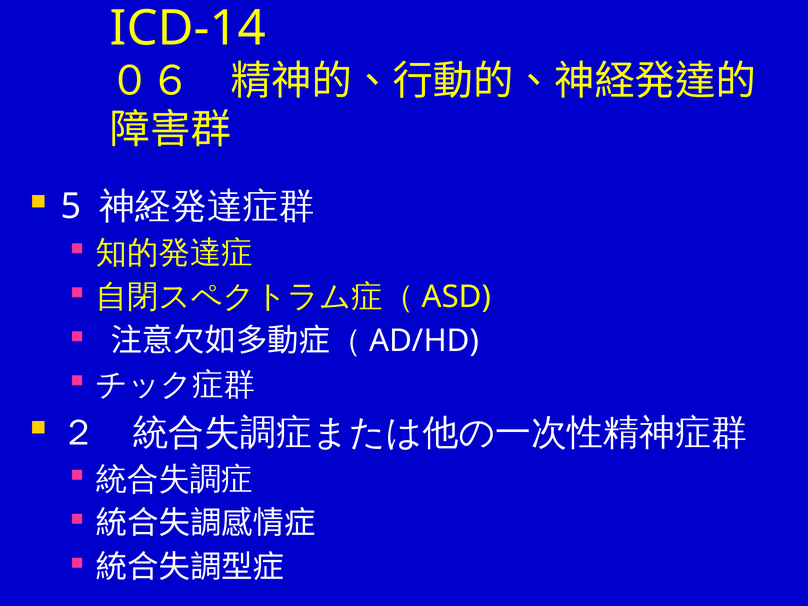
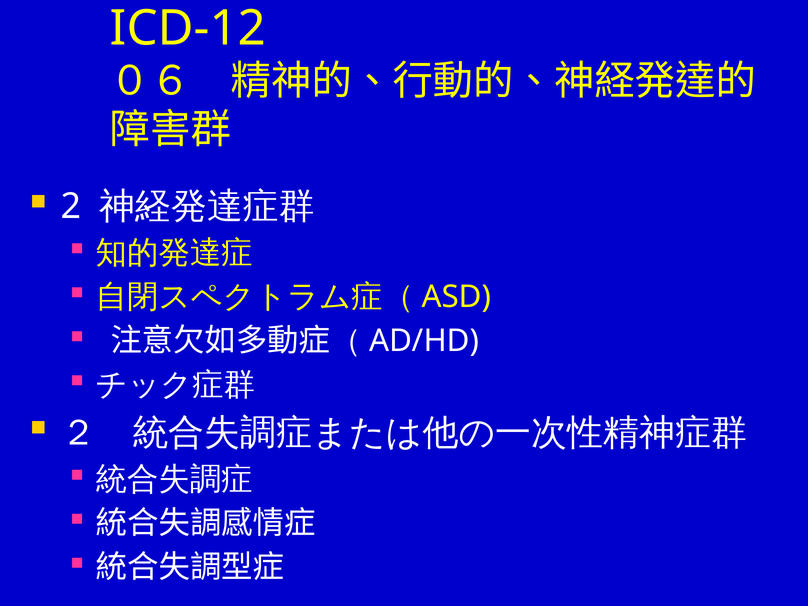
ICD-14: ICD-14 -> ICD-12
5: 5 -> 2
